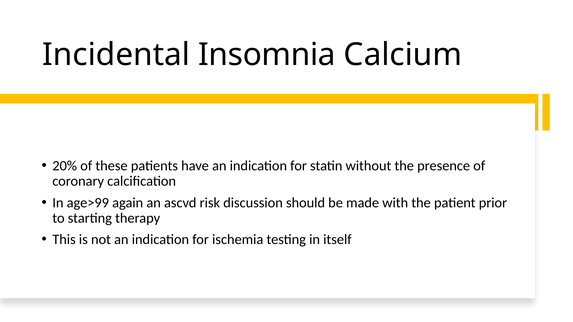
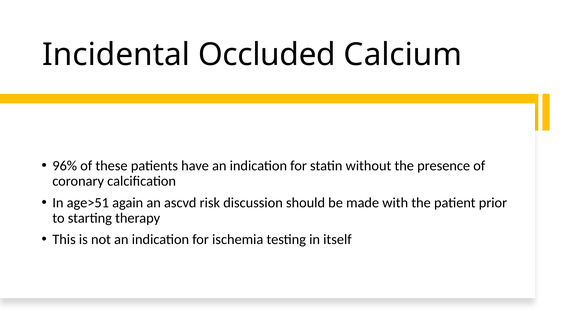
Insomnia: Insomnia -> Occluded
20%: 20% -> 96%
age>99: age>99 -> age>51
